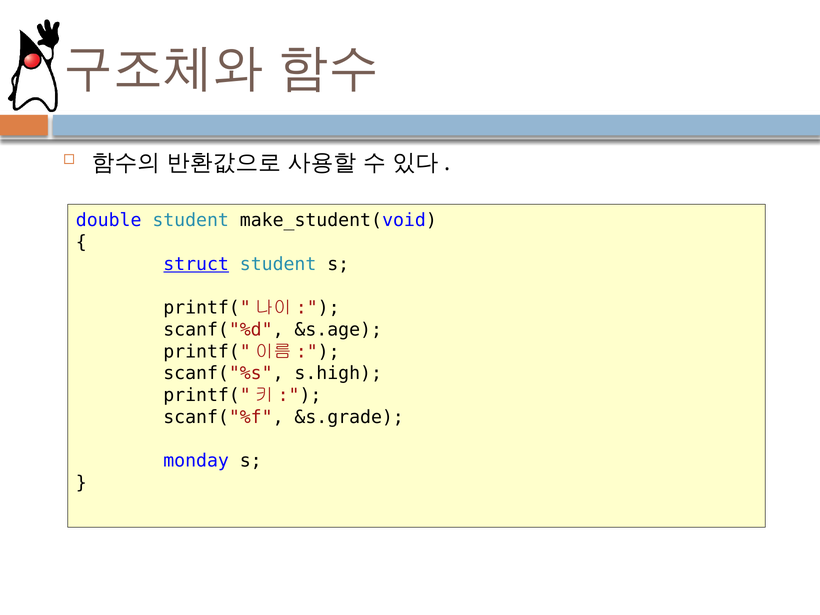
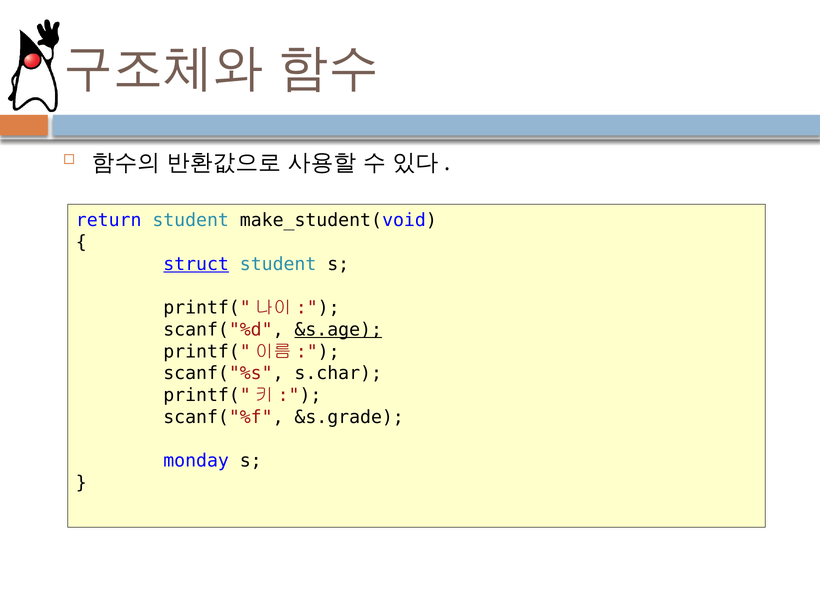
double: double -> return
&s.age underline: none -> present
s.high: s.high -> s.char
